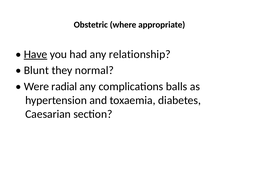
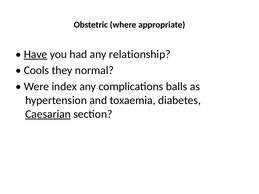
Blunt: Blunt -> Cools
radial: radial -> index
Caesarian underline: none -> present
